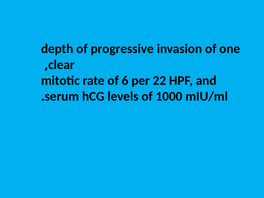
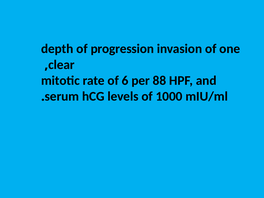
progressive: progressive -> progression
22: 22 -> 88
